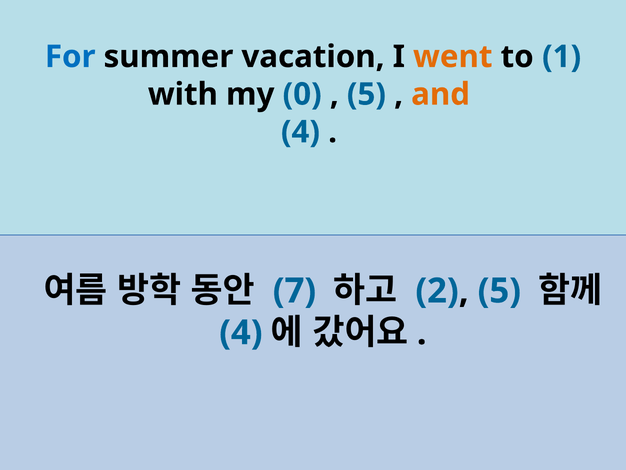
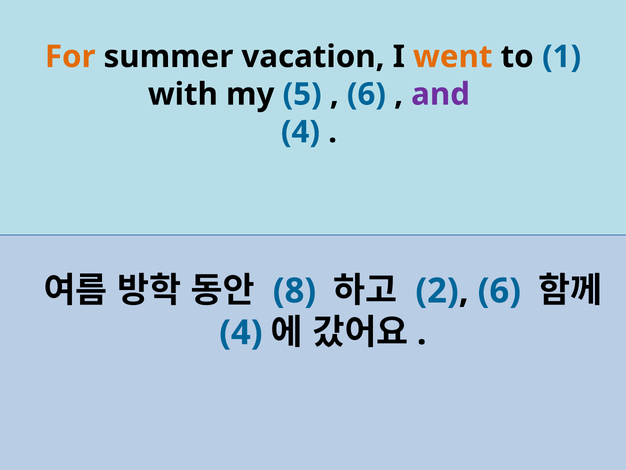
For colour: blue -> orange
0: 0 -> 5
5 at (366, 94): 5 -> 6
and colour: orange -> purple
7: 7 -> 8
2 5: 5 -> 6
